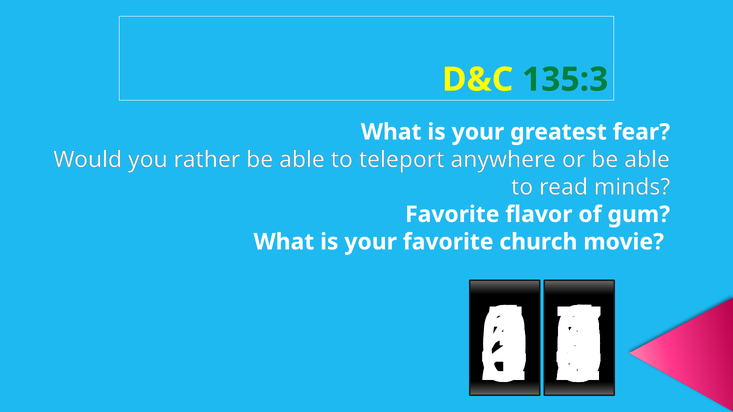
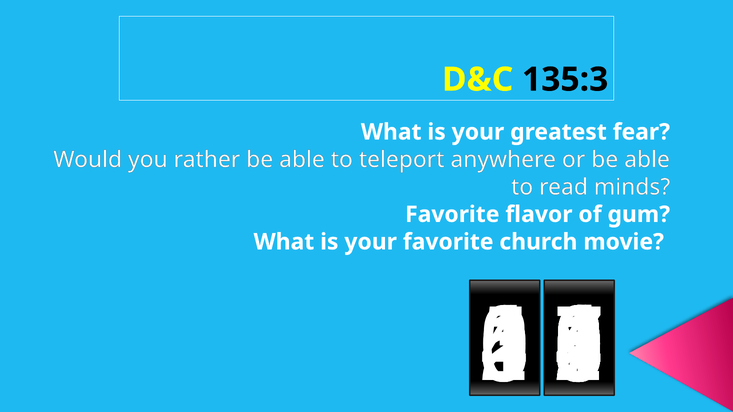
135:3 colour: green -> black
